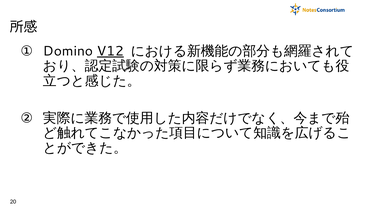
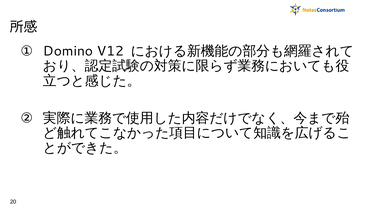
V12 underline: present -> none
